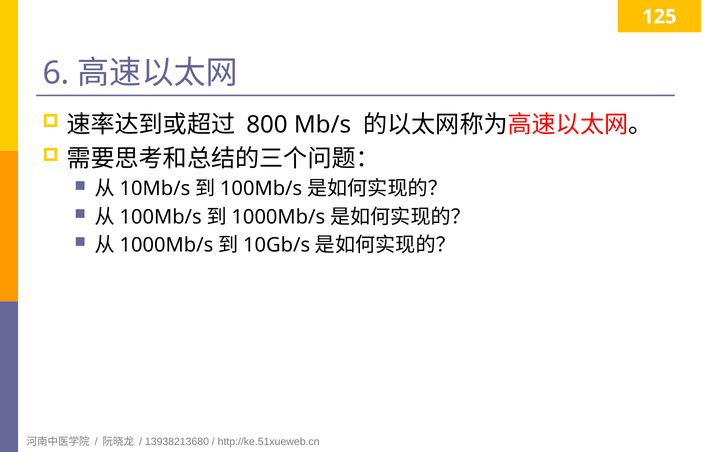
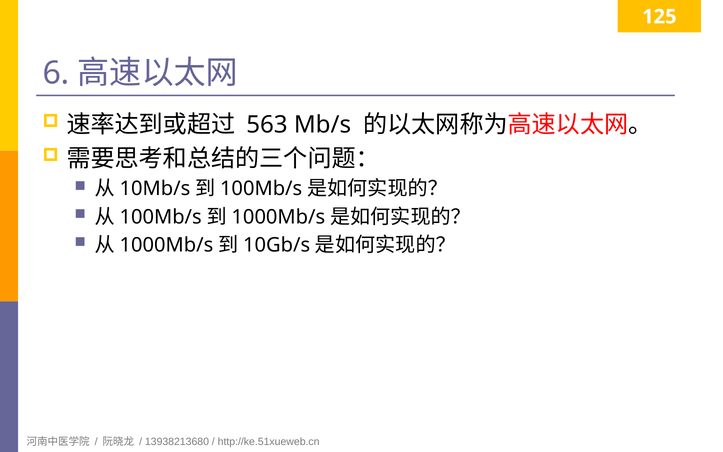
800: 800 -> 563
